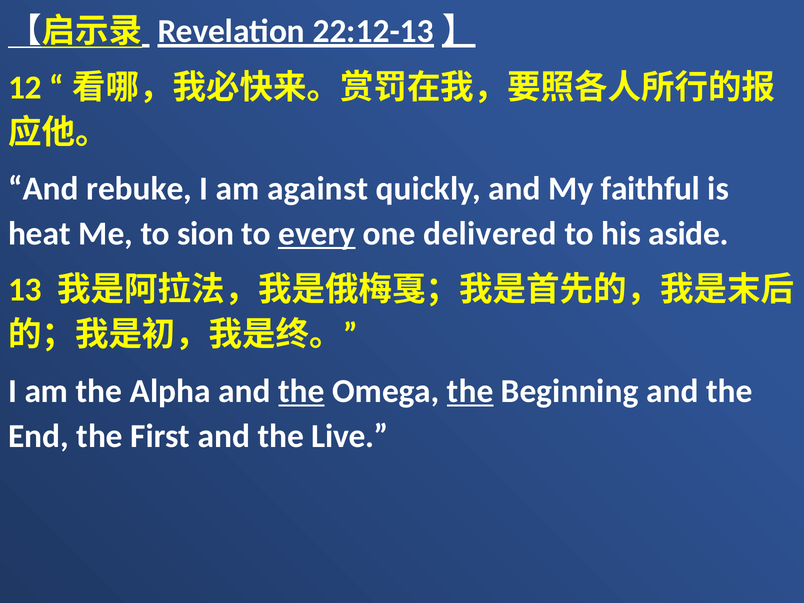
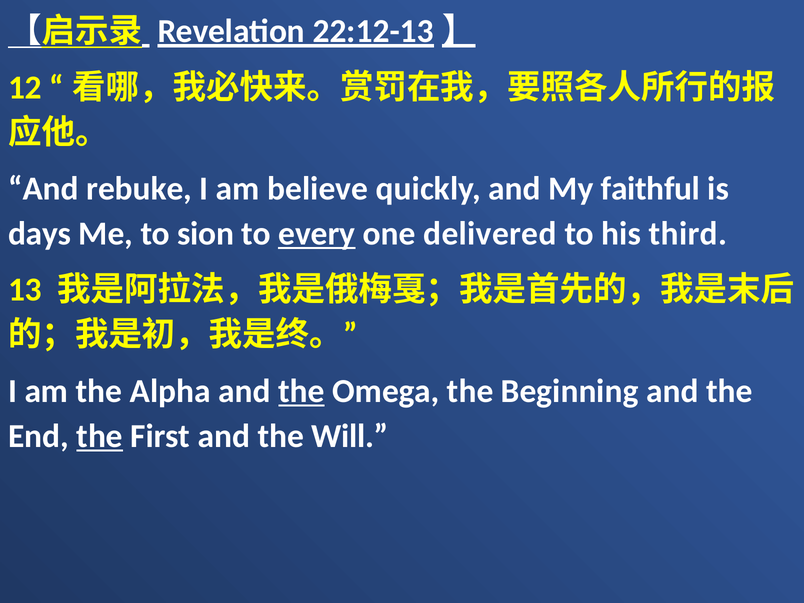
against: against -> believe
heat: heat -> days
aside: aside -> third
the at (470, 391) underline: present -> none
the at (100, 436) underline: none -> present
Live: Live -> Will
